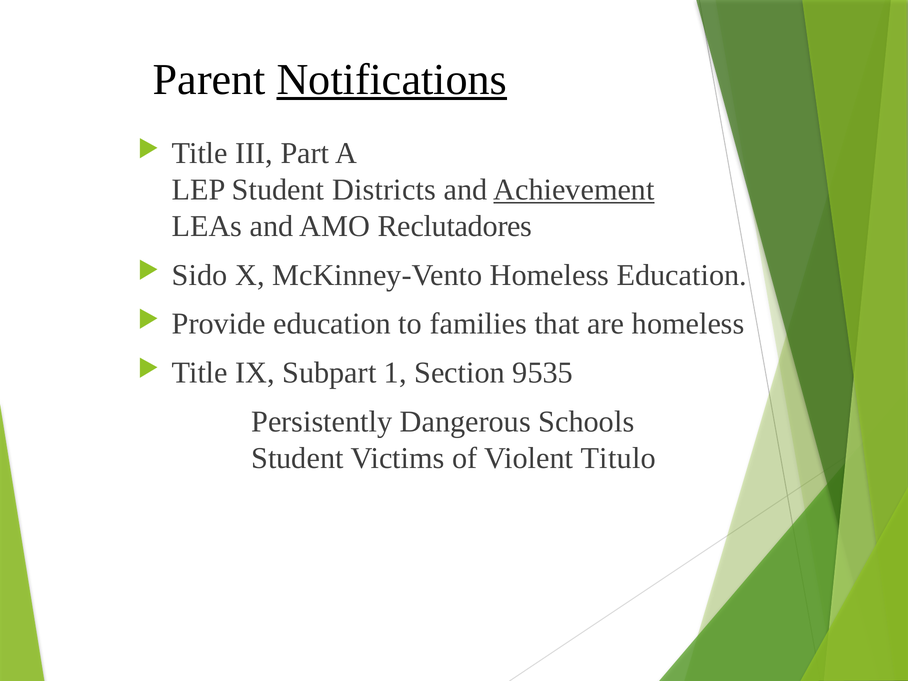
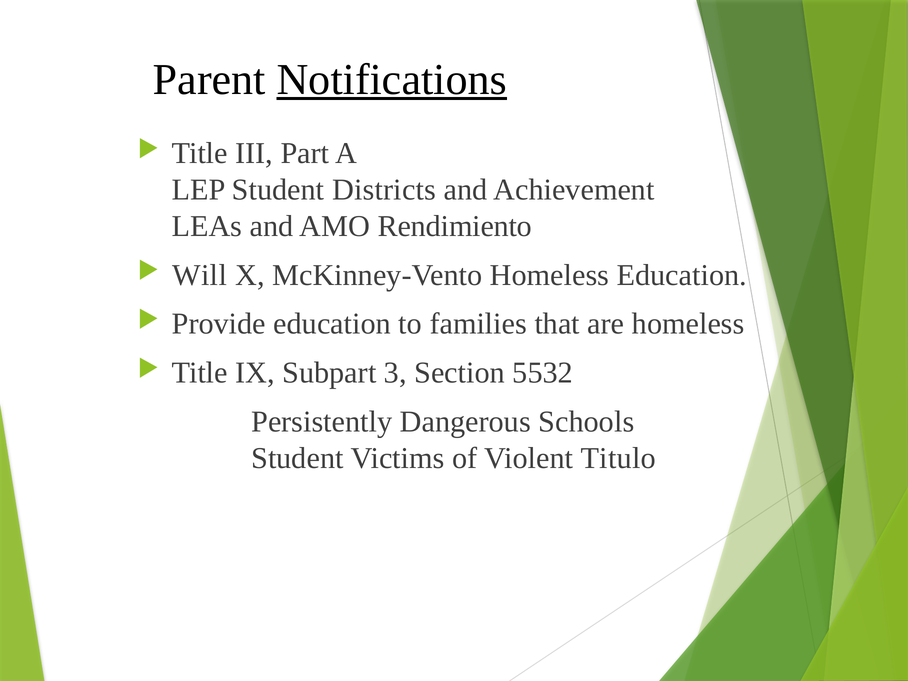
Achievement underline: present -> none
Reclutadores: Reclutadores -> Rendimiento
Sido: Sido -> Will
1: 1 -> 3
9535: 9535 -> 5532
